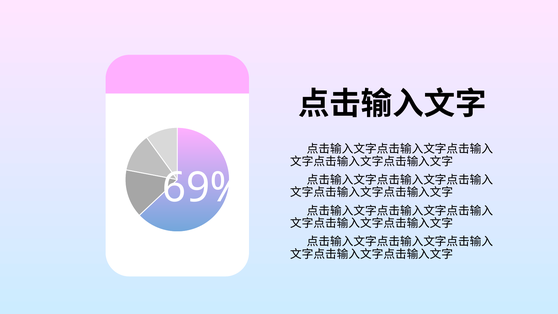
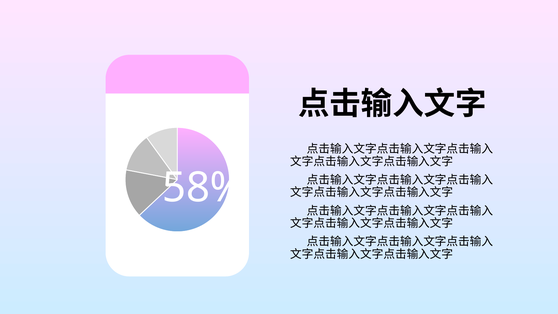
69%: 69% -> 58%
